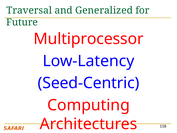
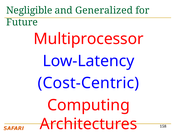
Traversal: Traversal -> Negligible
Seed-Centric: Seed-Centric -> Cost-Centric
